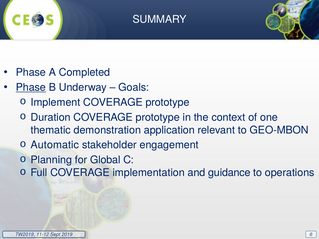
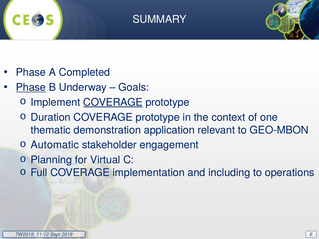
COVERAGE at (113, 102) underline: none -> present
Global: Global -> Virtual
guidance: guidance -> including
